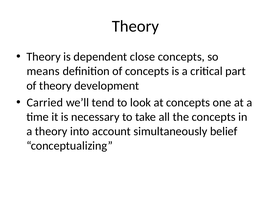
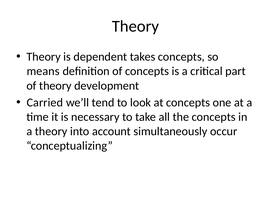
close: close -> takes
belief: belief -> occur
